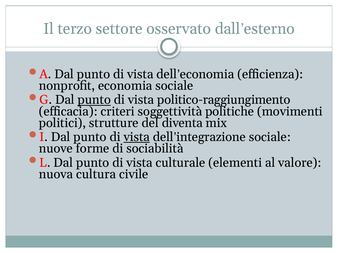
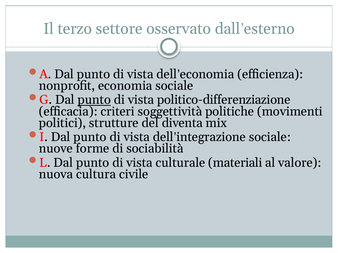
politico-raggiungimento: politico-raggiungimento -> politico-differenziazione
vista at (137, 137) underline: present -> none
elementi: elementi -> materiali
